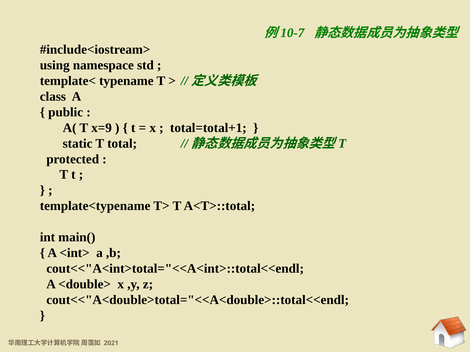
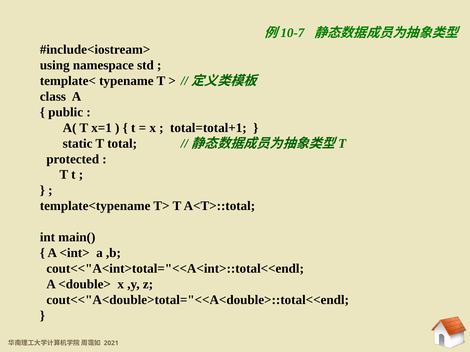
x=9: x=9 -> x=1
